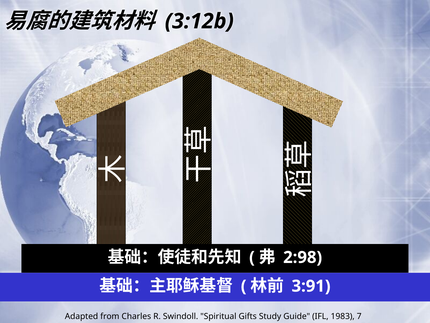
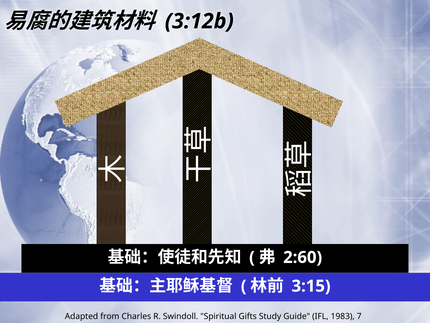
2:98: 2:98 -> 2:60
3:91: 3:91 -> 3:15
